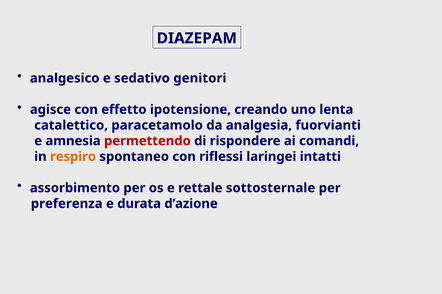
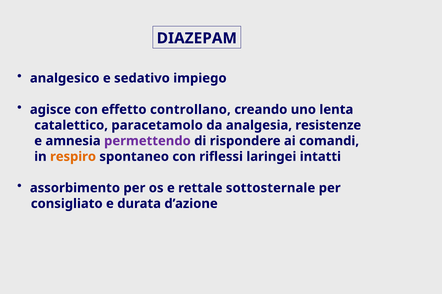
genitori: genitori -> impiego
ipotensione: ipotensione -> controllano
fuorvianti: fuorvianti -> resistenze
permettendo colour: red -> purple
preferenza: preferenza -> consigliato
